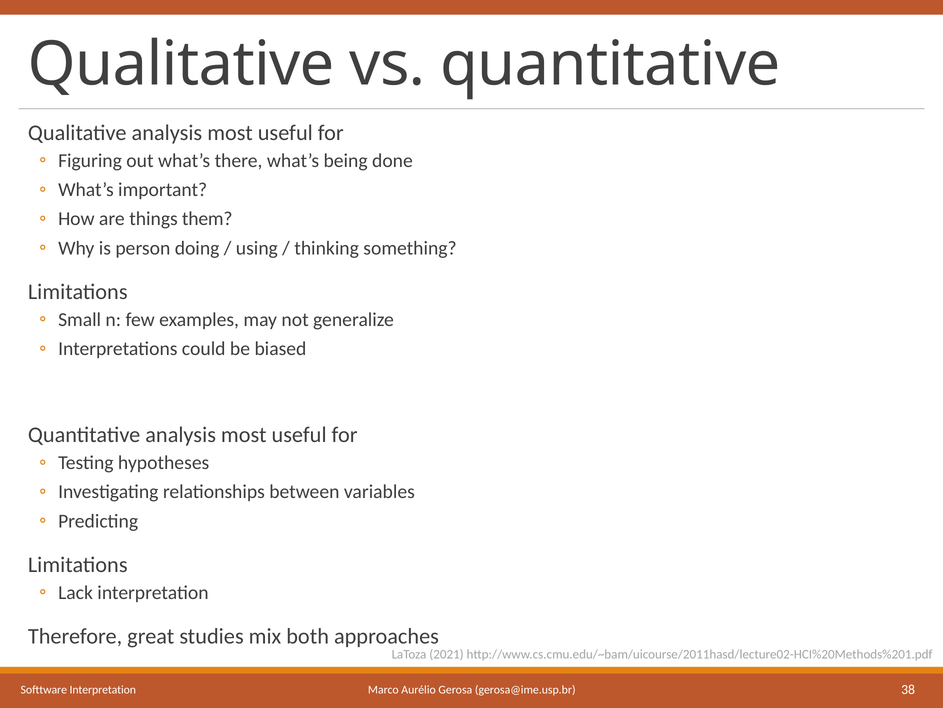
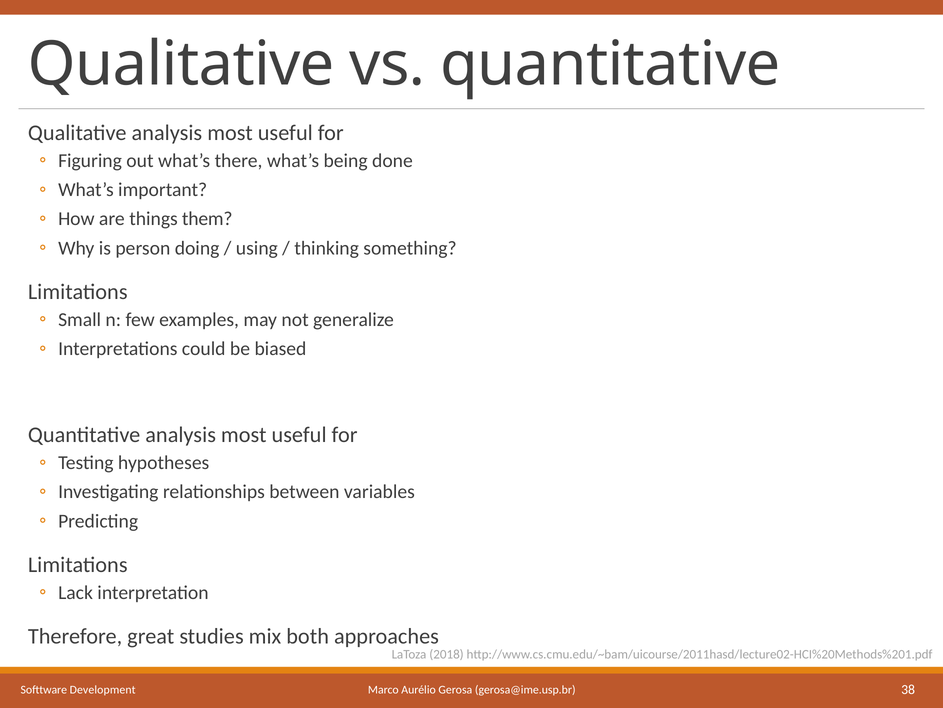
2021: 2021 -> 2018
Softtware Interpretation: Interpretation -> Development
